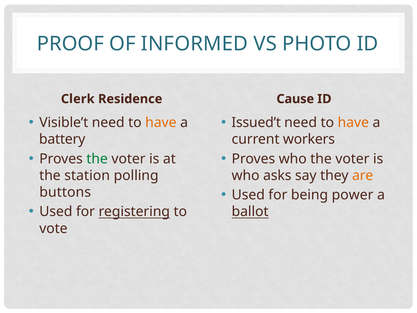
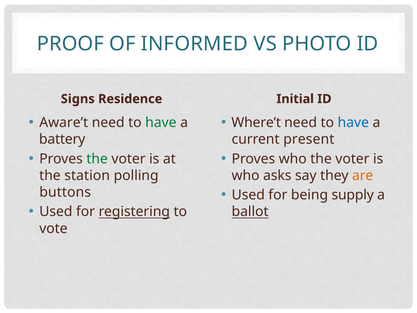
Clerk: Clerk -> Signs
Cause: Cause -> Initial
Visible’t: Visible’t -> Aware’t
have at (161, 123) colour: orange -> green
Issued’t: Issued’t -> Where’t
have at (353, 123) colour: orange -> blue
workers: workers -> present
power: power -> supply
